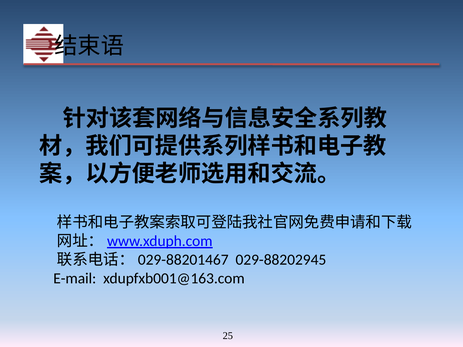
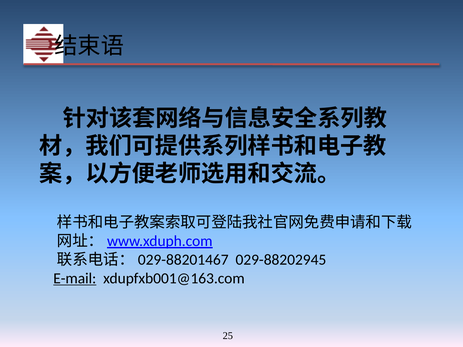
E-mail underline: none -> present
